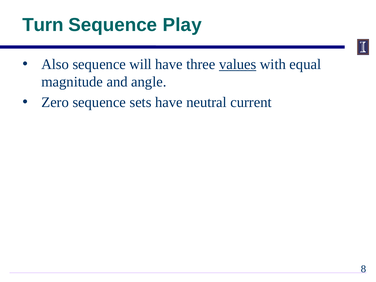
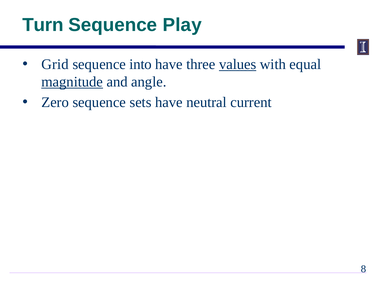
Also: Also -> Grid
will: will -> into
magnitude underline: none -> present
